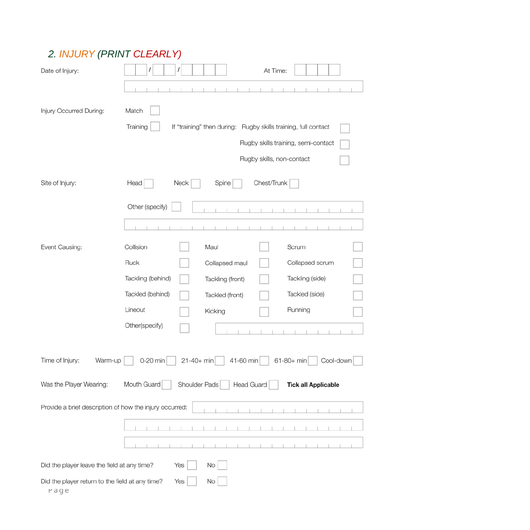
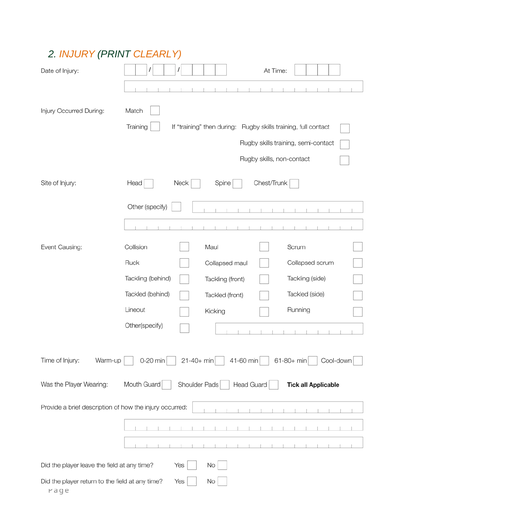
CLEARLY colour: red -> orange
